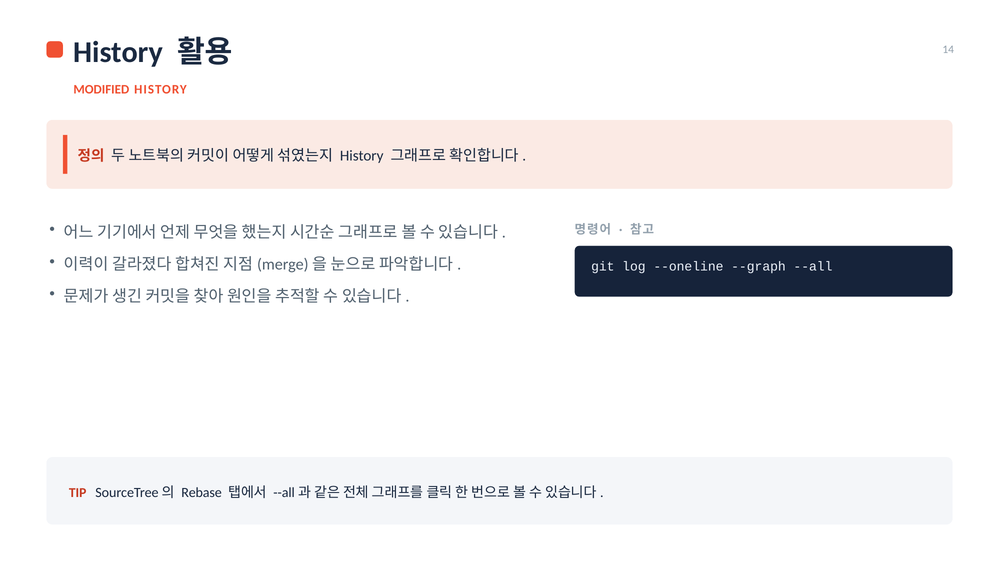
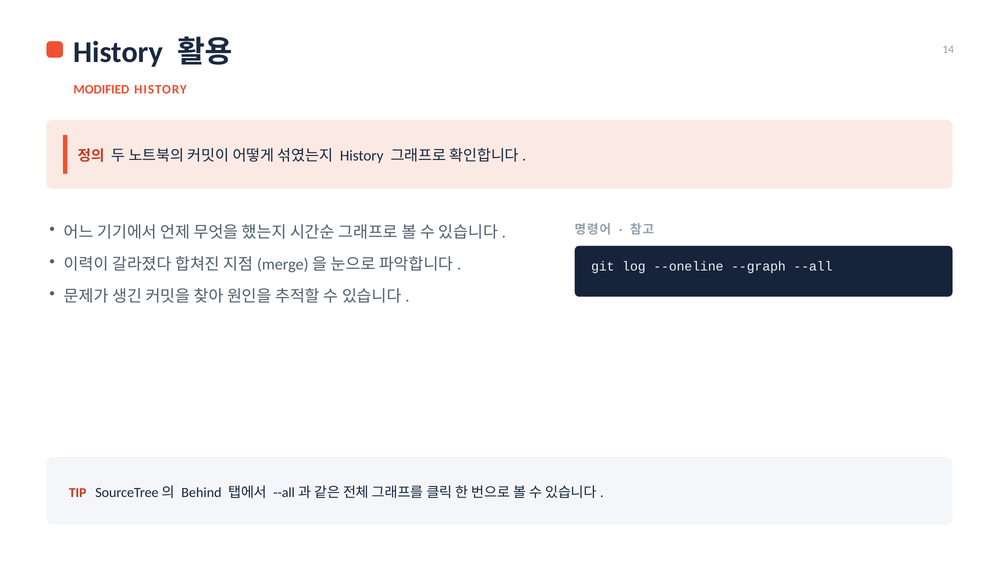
Rebase: Rebase -> Behind
